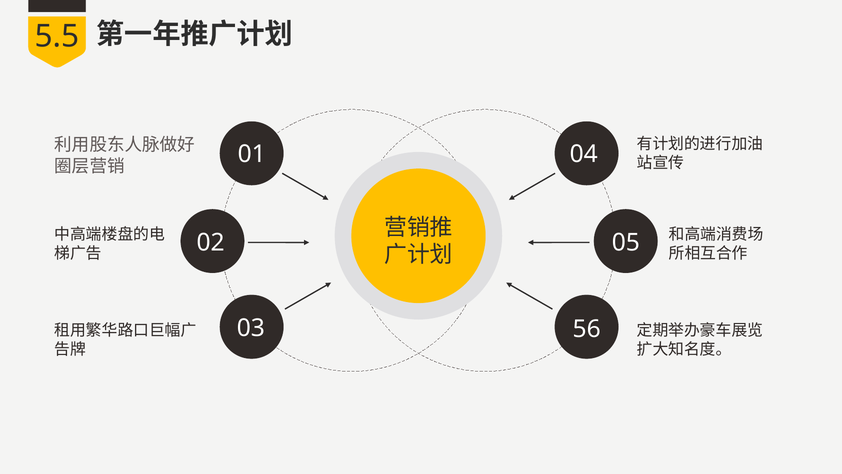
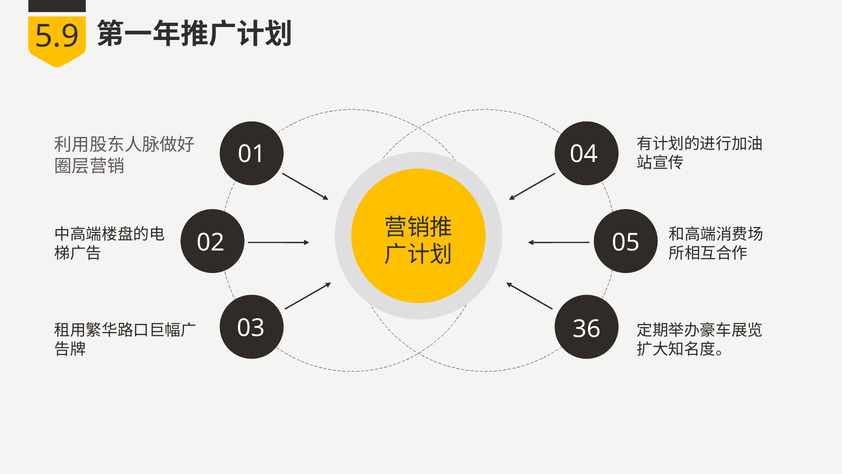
5.5: 5.5 -> 5.9
56: 56 -> 36
